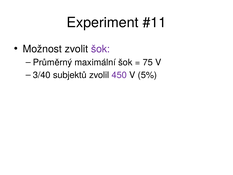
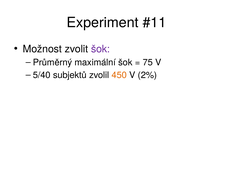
3/40: 3/40 -> 5/40
450 colour: purple -> orange
5%: 5% -> 2%
